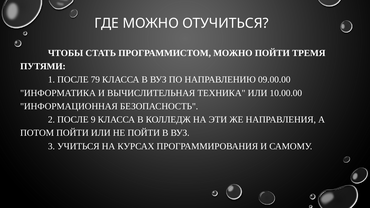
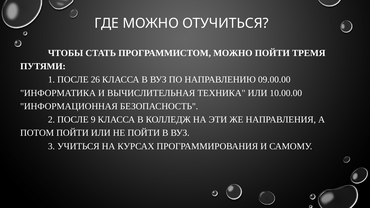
79: 79 -> 26
